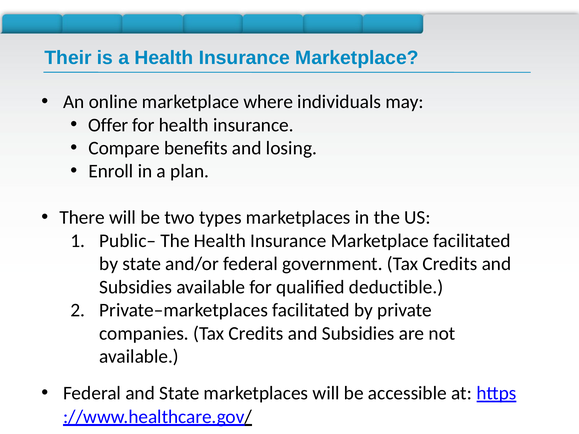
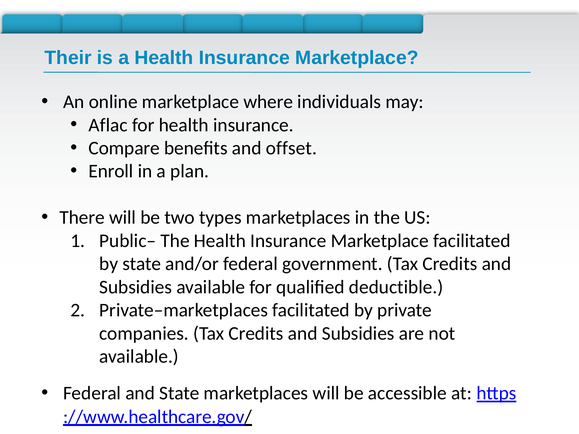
Offer: Offer -> Aflac
losing: losing -> offset
